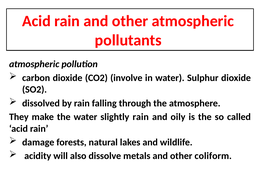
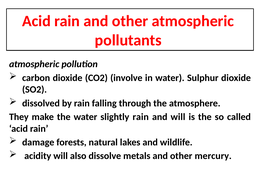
and oily: oily -> will
coliform: coliform -> mercury
